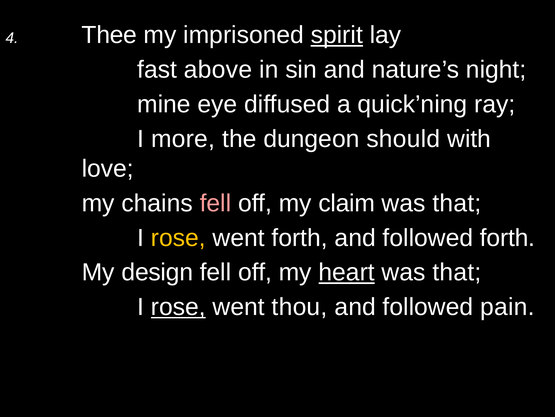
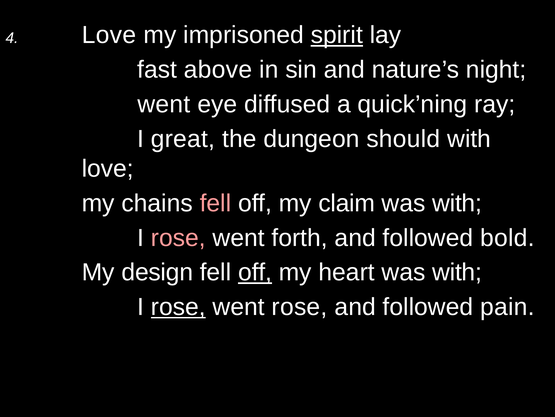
4 Thee: Thee -> Love
mine at (164, 104): mine -> went
more: more -> great
that at (457, 203): that -> with
rose at (178, 237) colour: yellow -> pink
followed forth: forth -> bold
off at (255, 272) underline: none -> present
heart underline: present -> none
that at (457, 272): that -> with
went thou: thou -> rose
